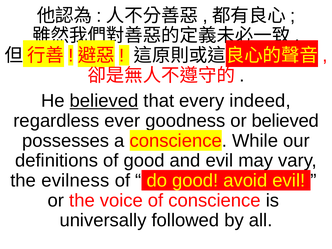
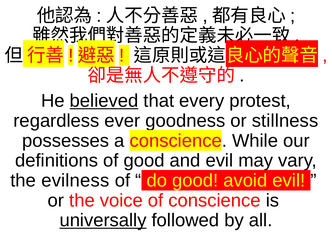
indeed: indeed -> protest
or believed: believed -> stillness
universally underline: none -> present
